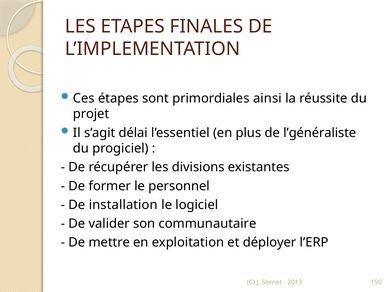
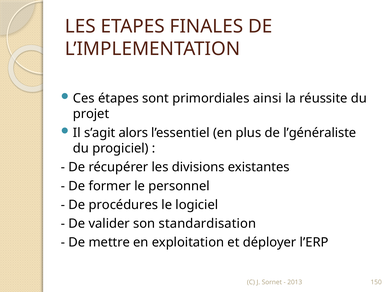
délai: délai -> alors
installation: installation -> procédures
communautaire: communautaire -> standardisation
